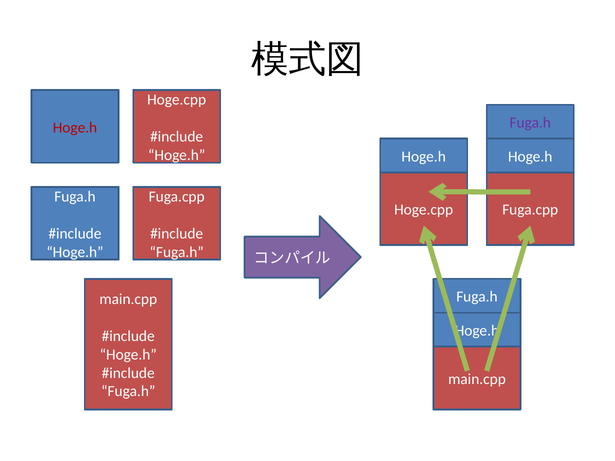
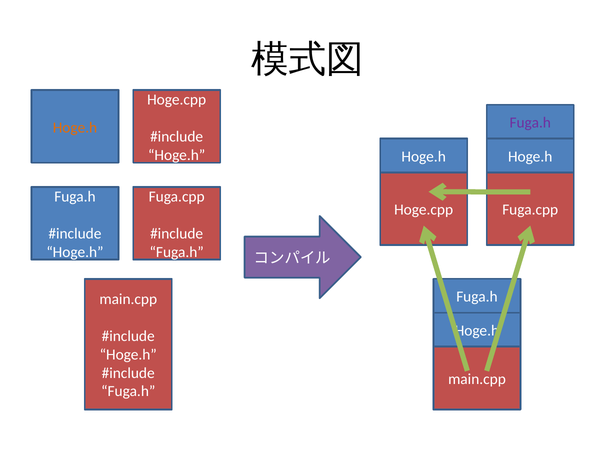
Hoge.h at (75, 128) colour: red -> orange
